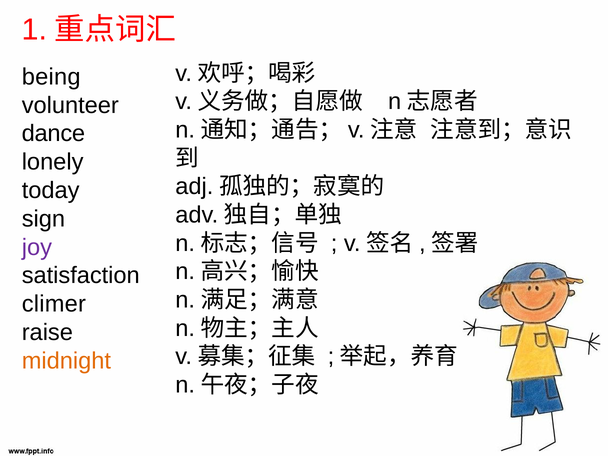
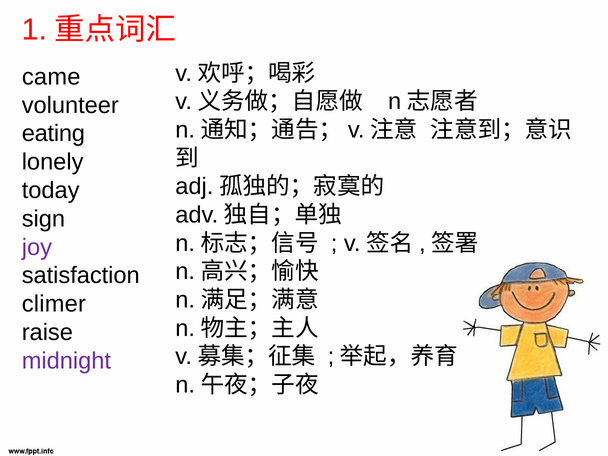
being: being -> came
dance: dance -> eating
midnight colour: orange -> purple
